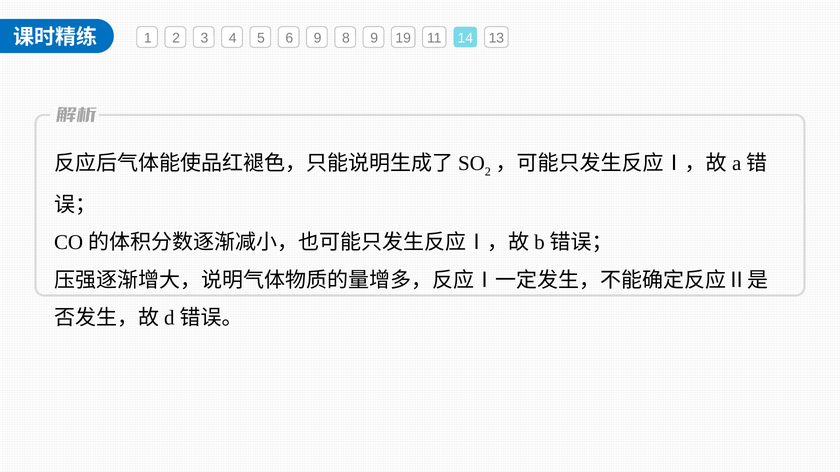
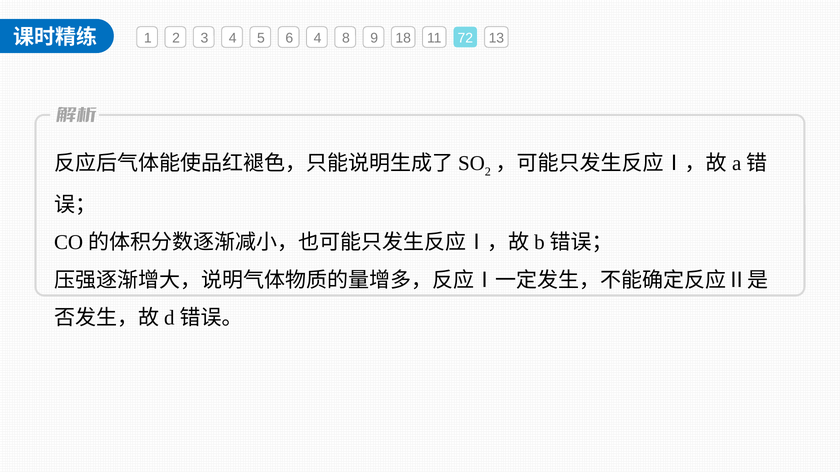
6 9: 9 -> 4
19: 19 -> 18
14: 14 -> 72
